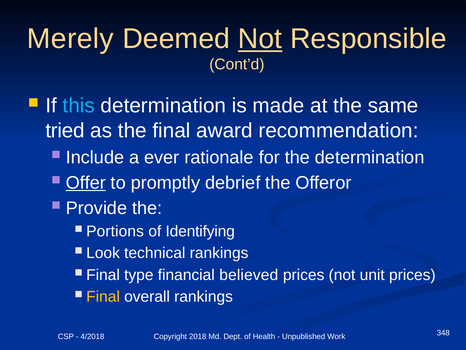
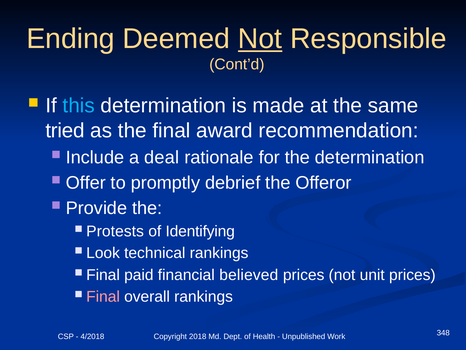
Merely: Merely -> Ending
ever: ever -> deal
Offer underline: present -> none
Portions: Portions -> Protests
type: type -> paid
Final at (103, 296) colour: yellow -> pink
